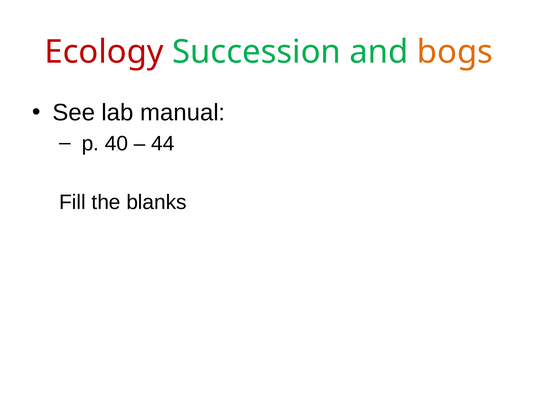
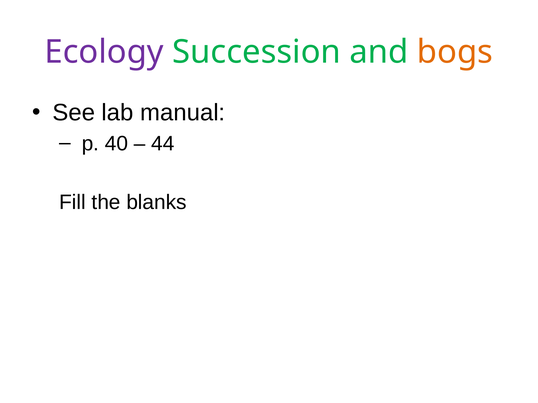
Ecology colour: red -> purple
